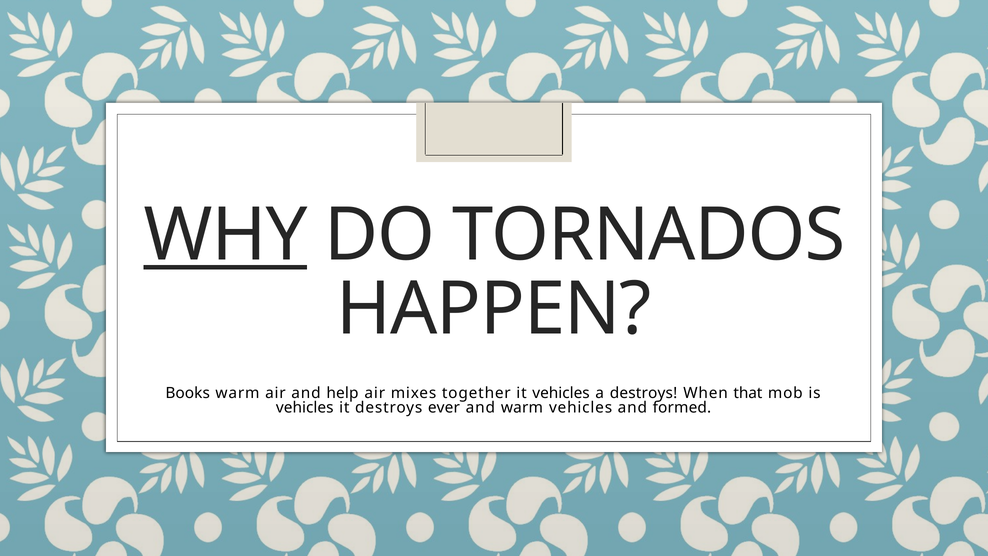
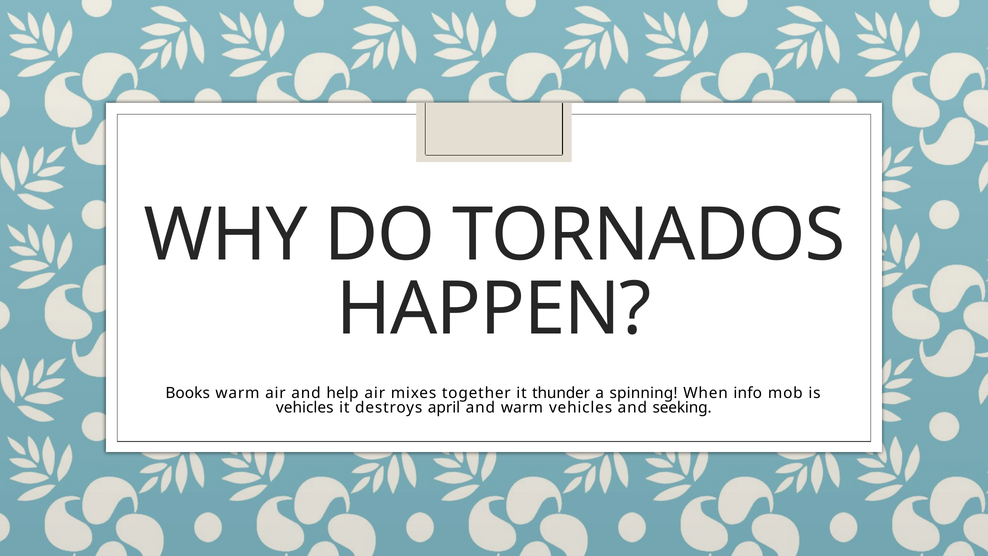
WHY underline: present -> none
it vehicles: vehicles -> thunder
a destroys: destroys -> spinning
that: that -> info
ever: ever -> april
formed: formed -> seeking
